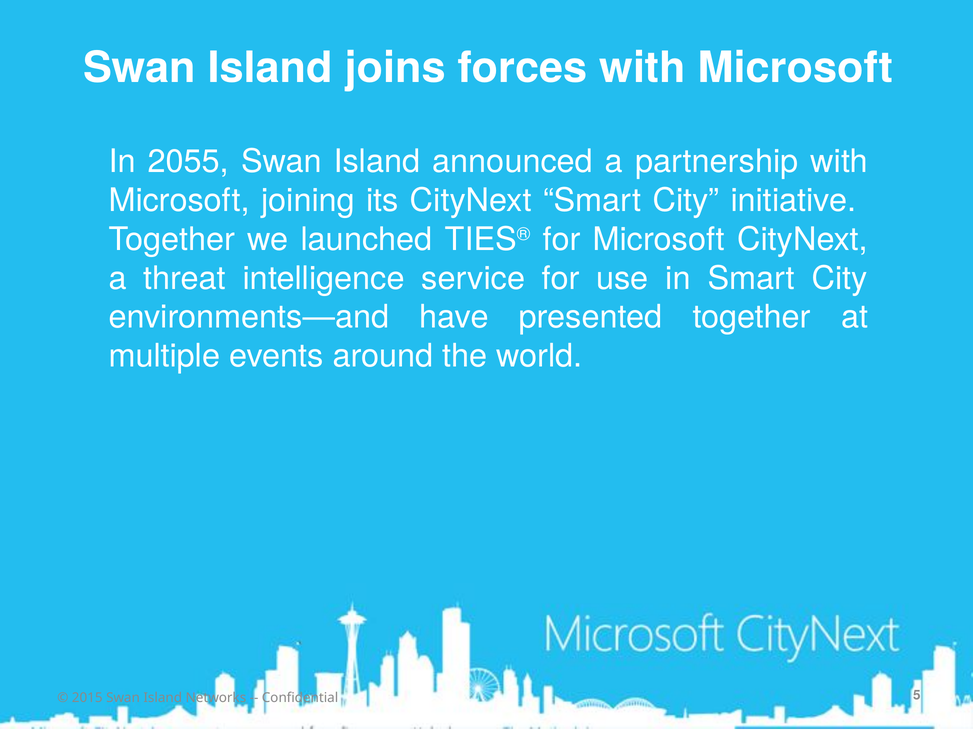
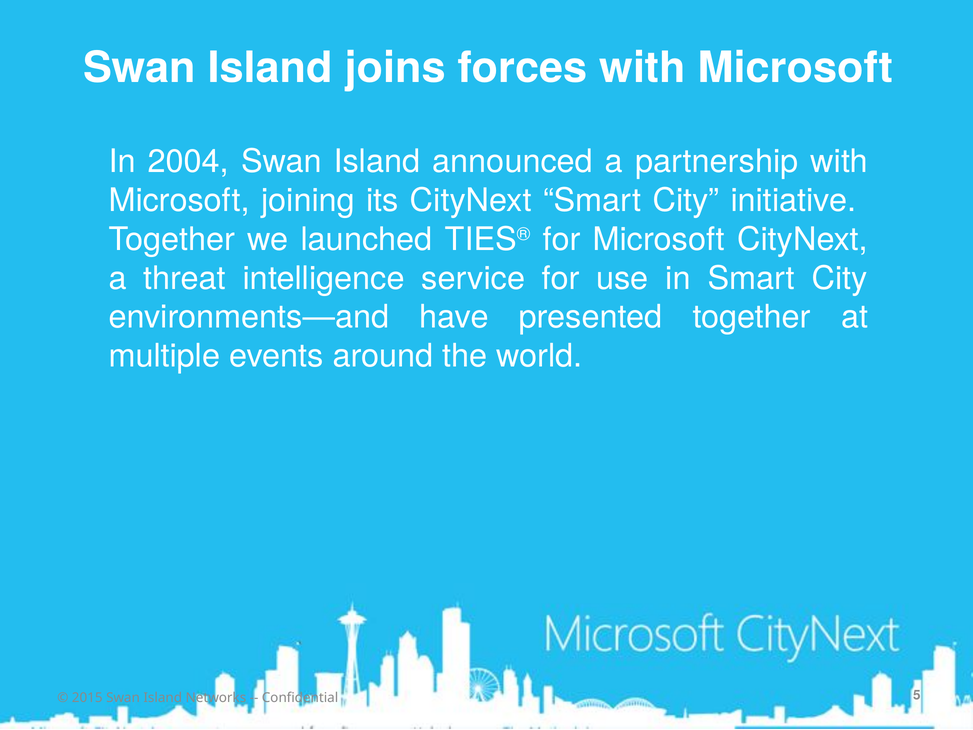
2055: 2055 -> 2004
